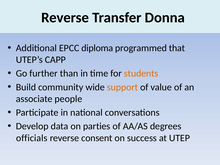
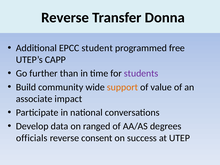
diploma: diploma -> student
that: that -> free
students colour: orange -> purple
people: people -> impact
parties: parties -> ranged
